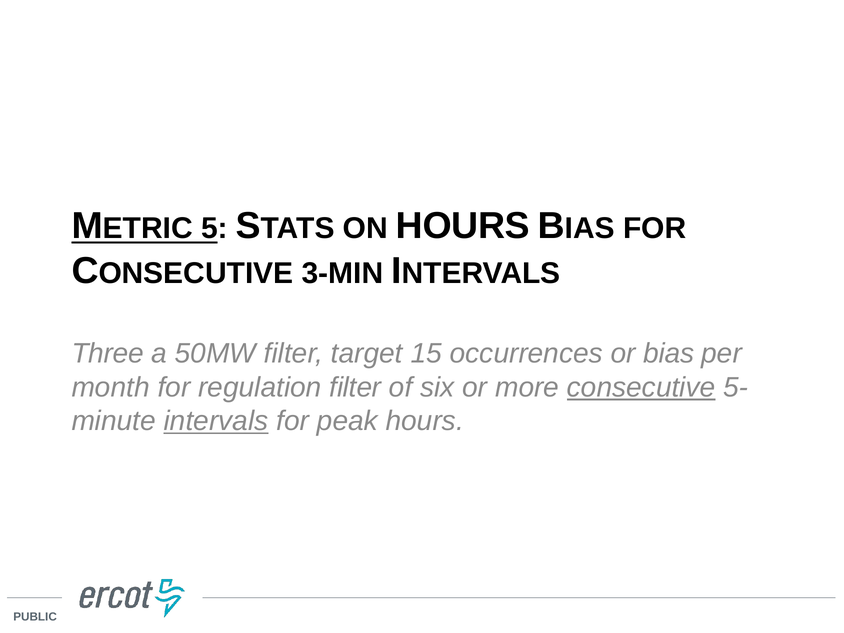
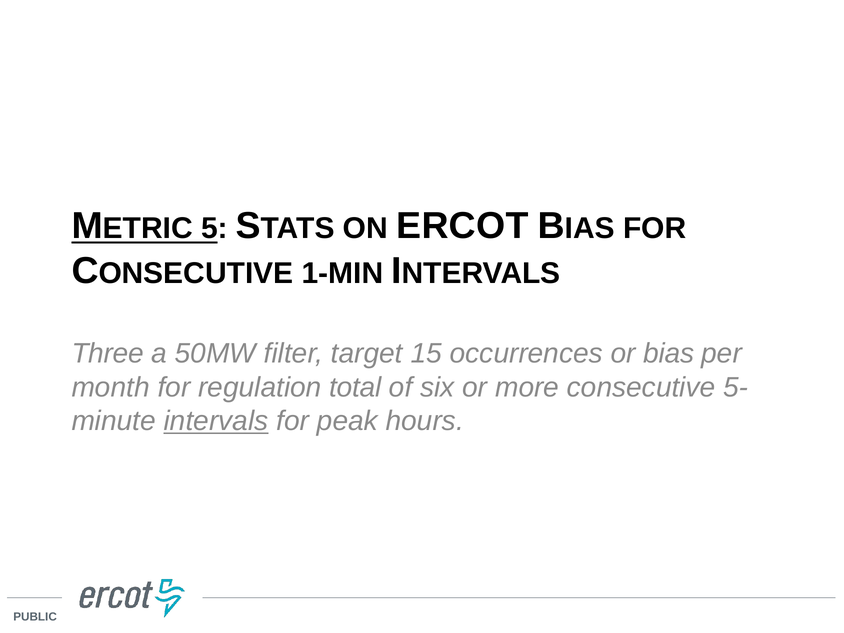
ON HOURS: HOURS -> ERCOT
3-MIN: 3-MIN -> 1-MIN
regulation filter: filter -> total
consecutive underline: present -> none
